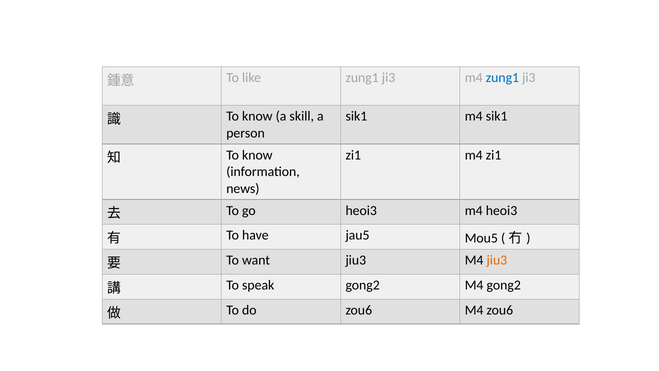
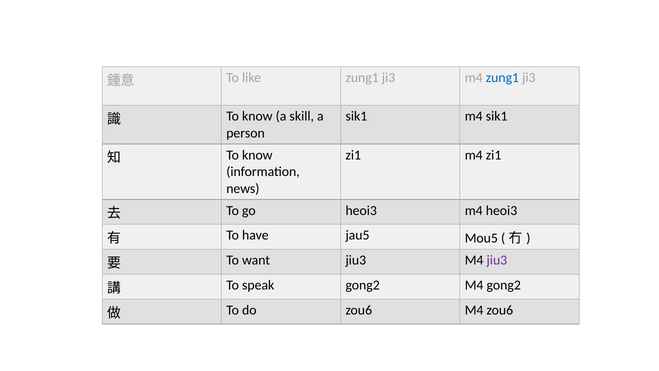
jiu3 at (497, 260) colour: orange -> purple
